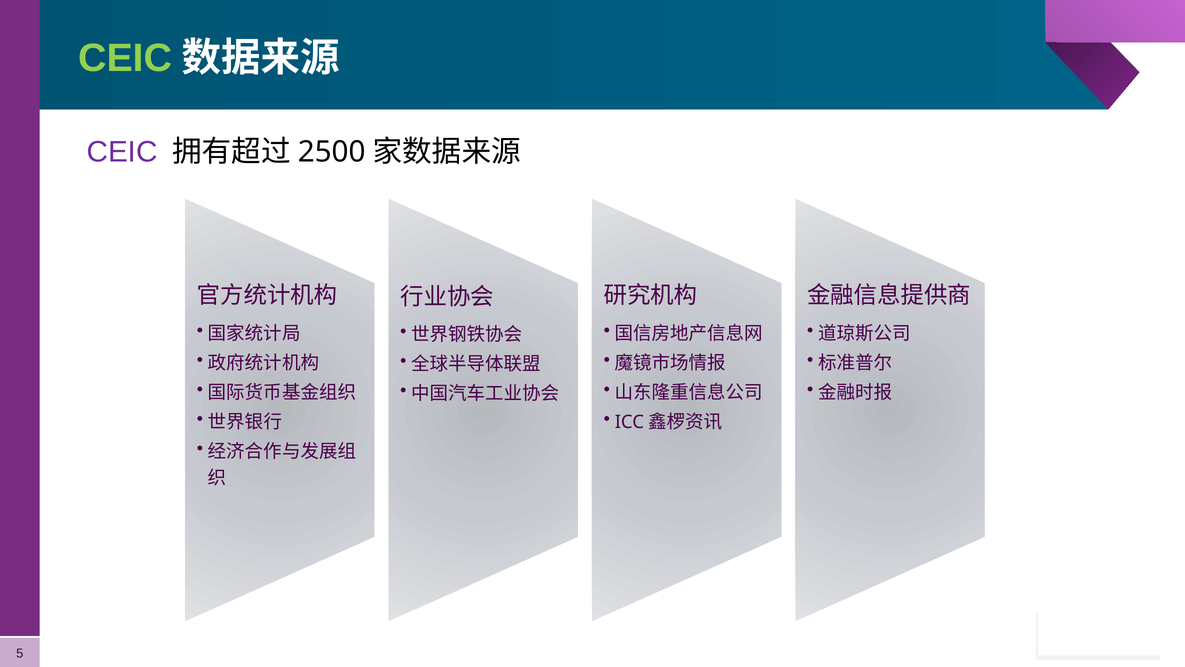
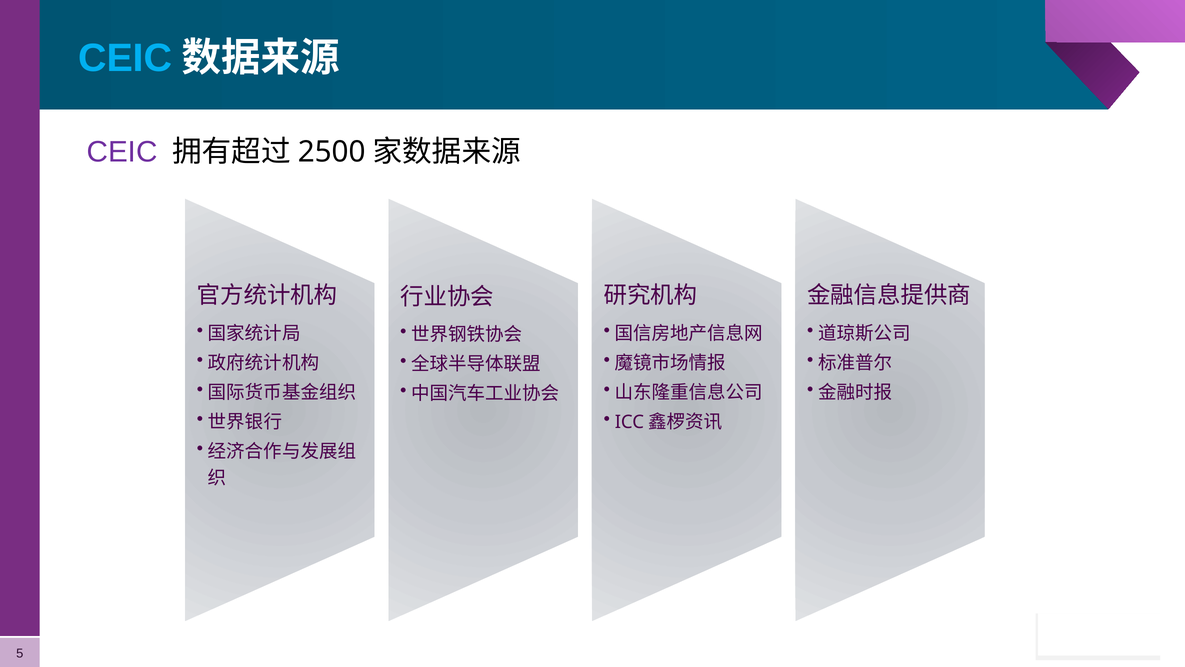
CEIC at (125, 58) colour: light green -> light blue
